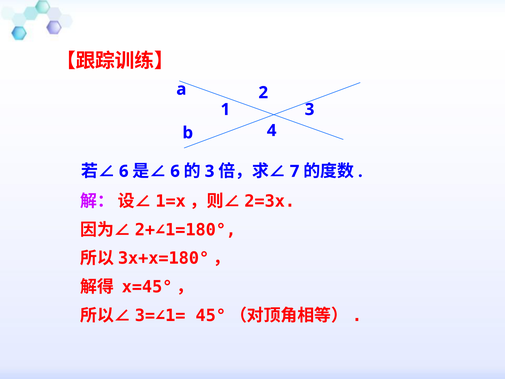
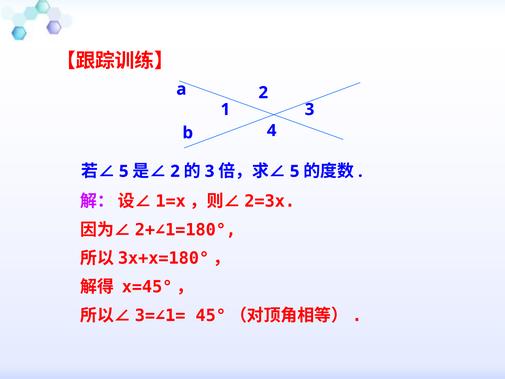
6 at (124, 171): 6 -> 5
6 at (175, 171): 6 -> 2
7 at (295, 171): 7 -> 5
